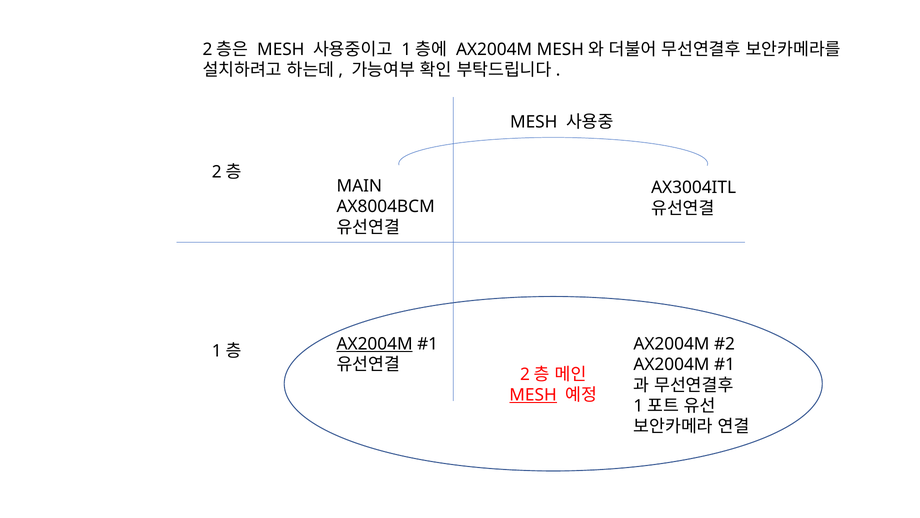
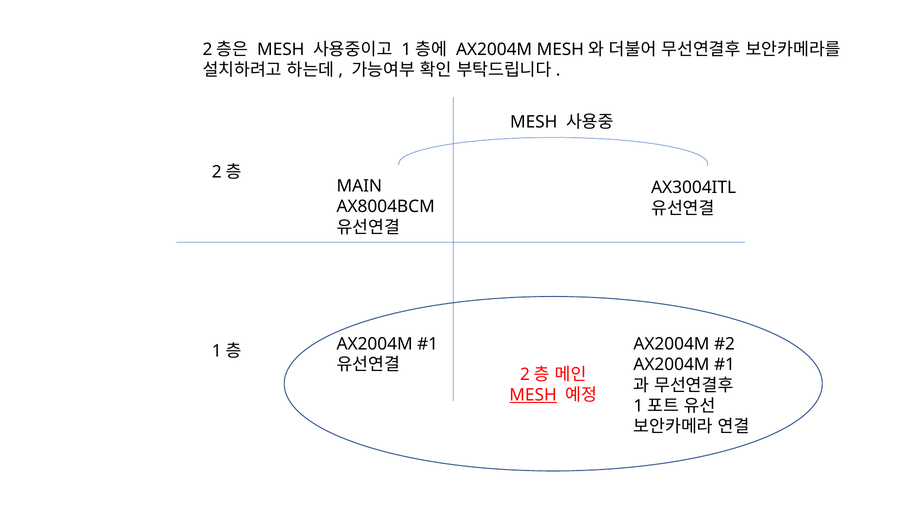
AX2004M at (375, 344) underline: present -> none
